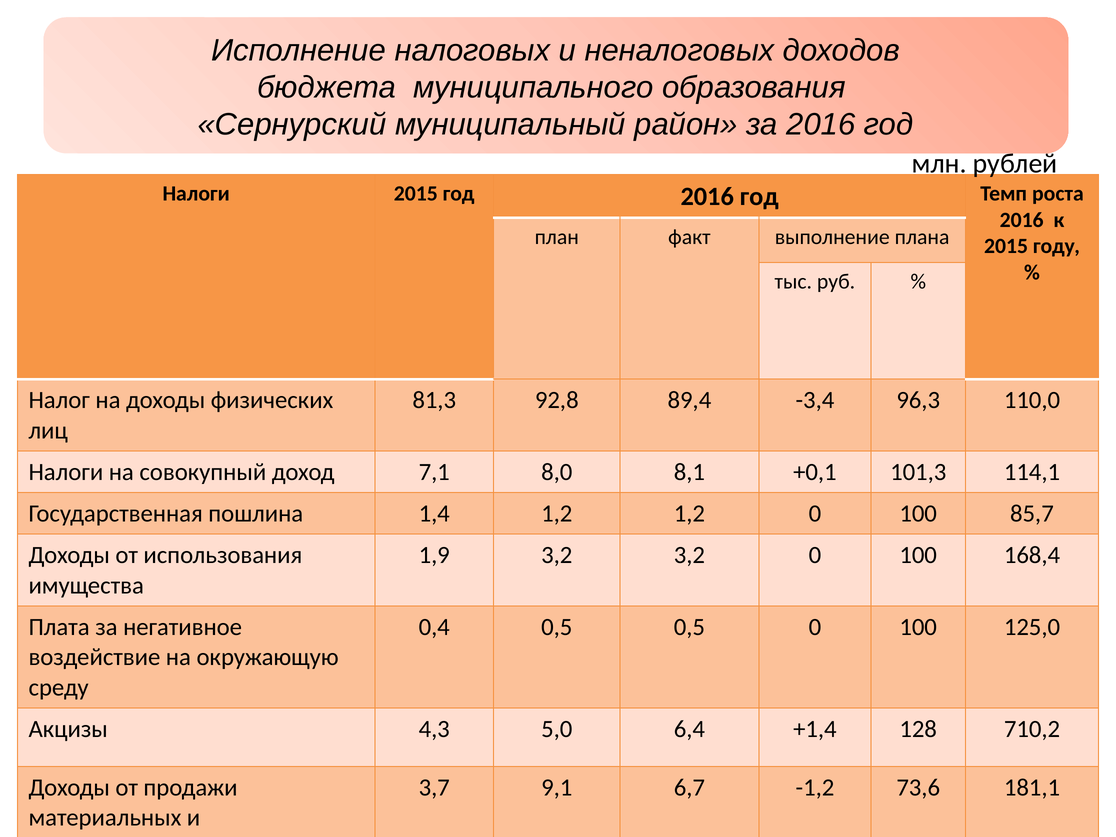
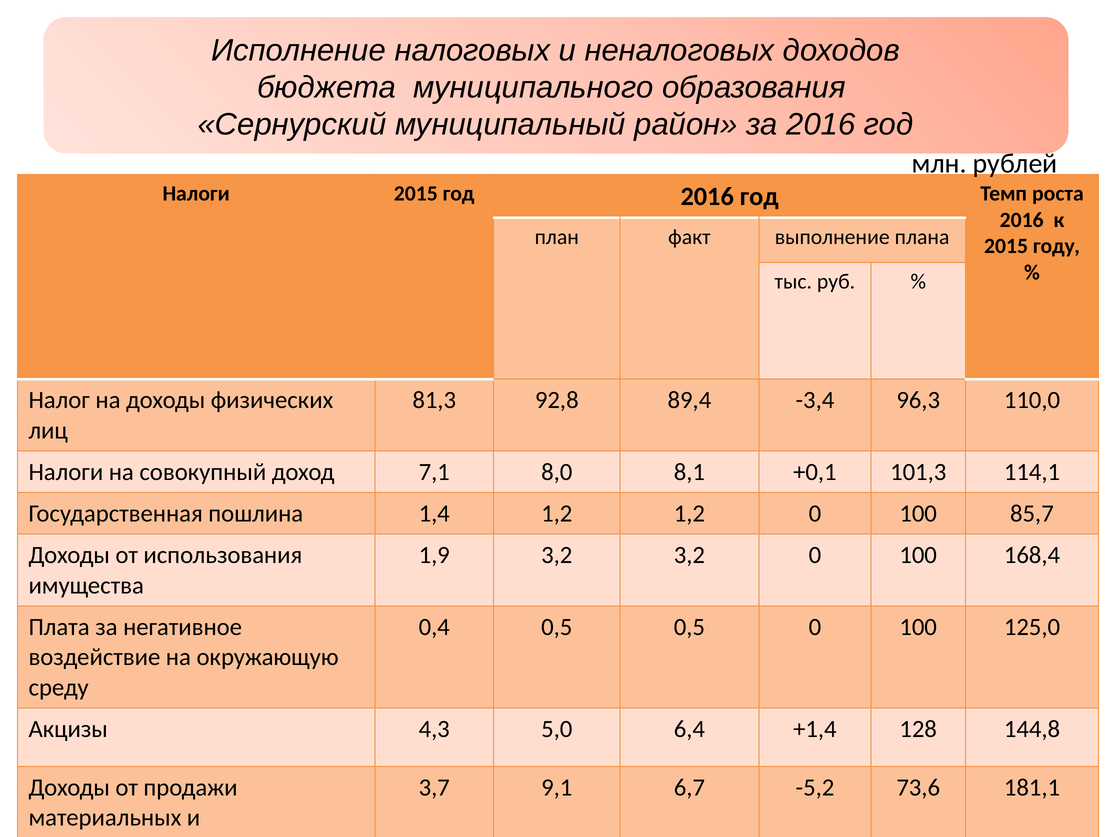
710,2: 710,2 -> 144,8
-1,2: -1,2 -> -5,2
